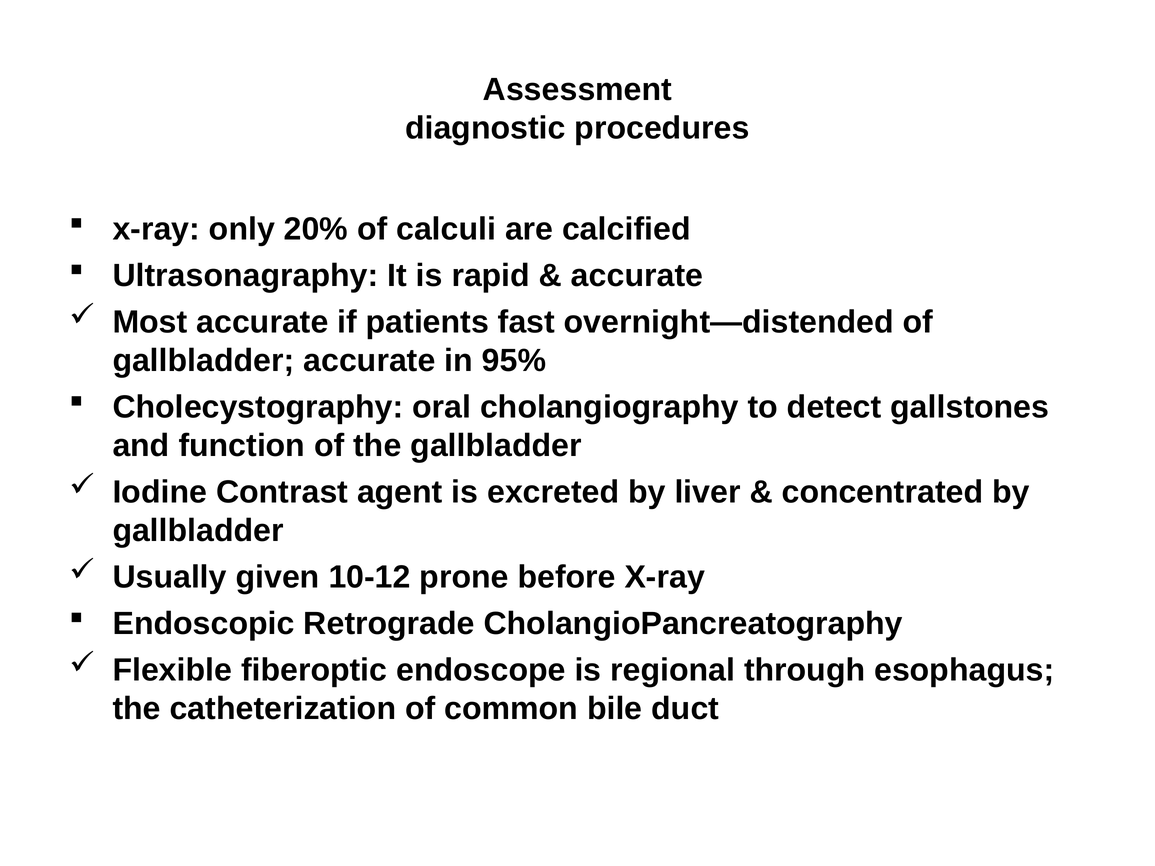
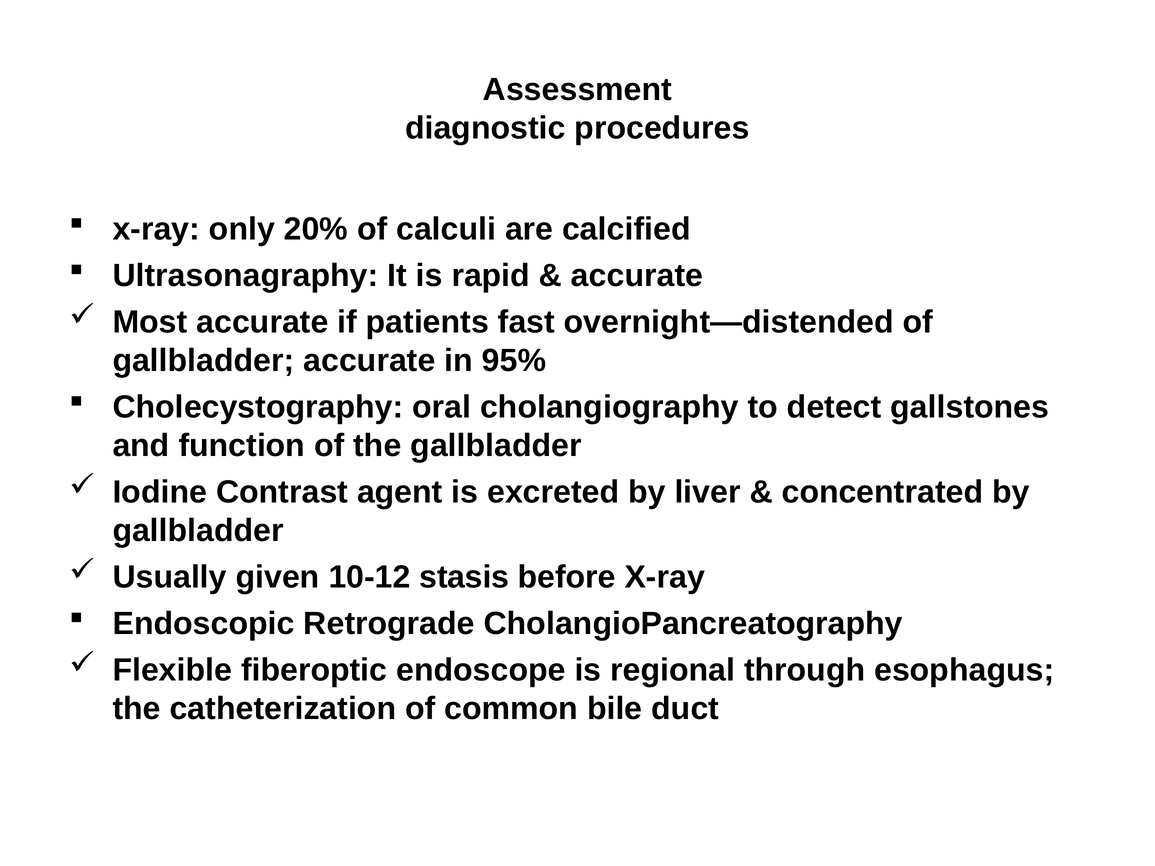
prone: prone -> stasis
